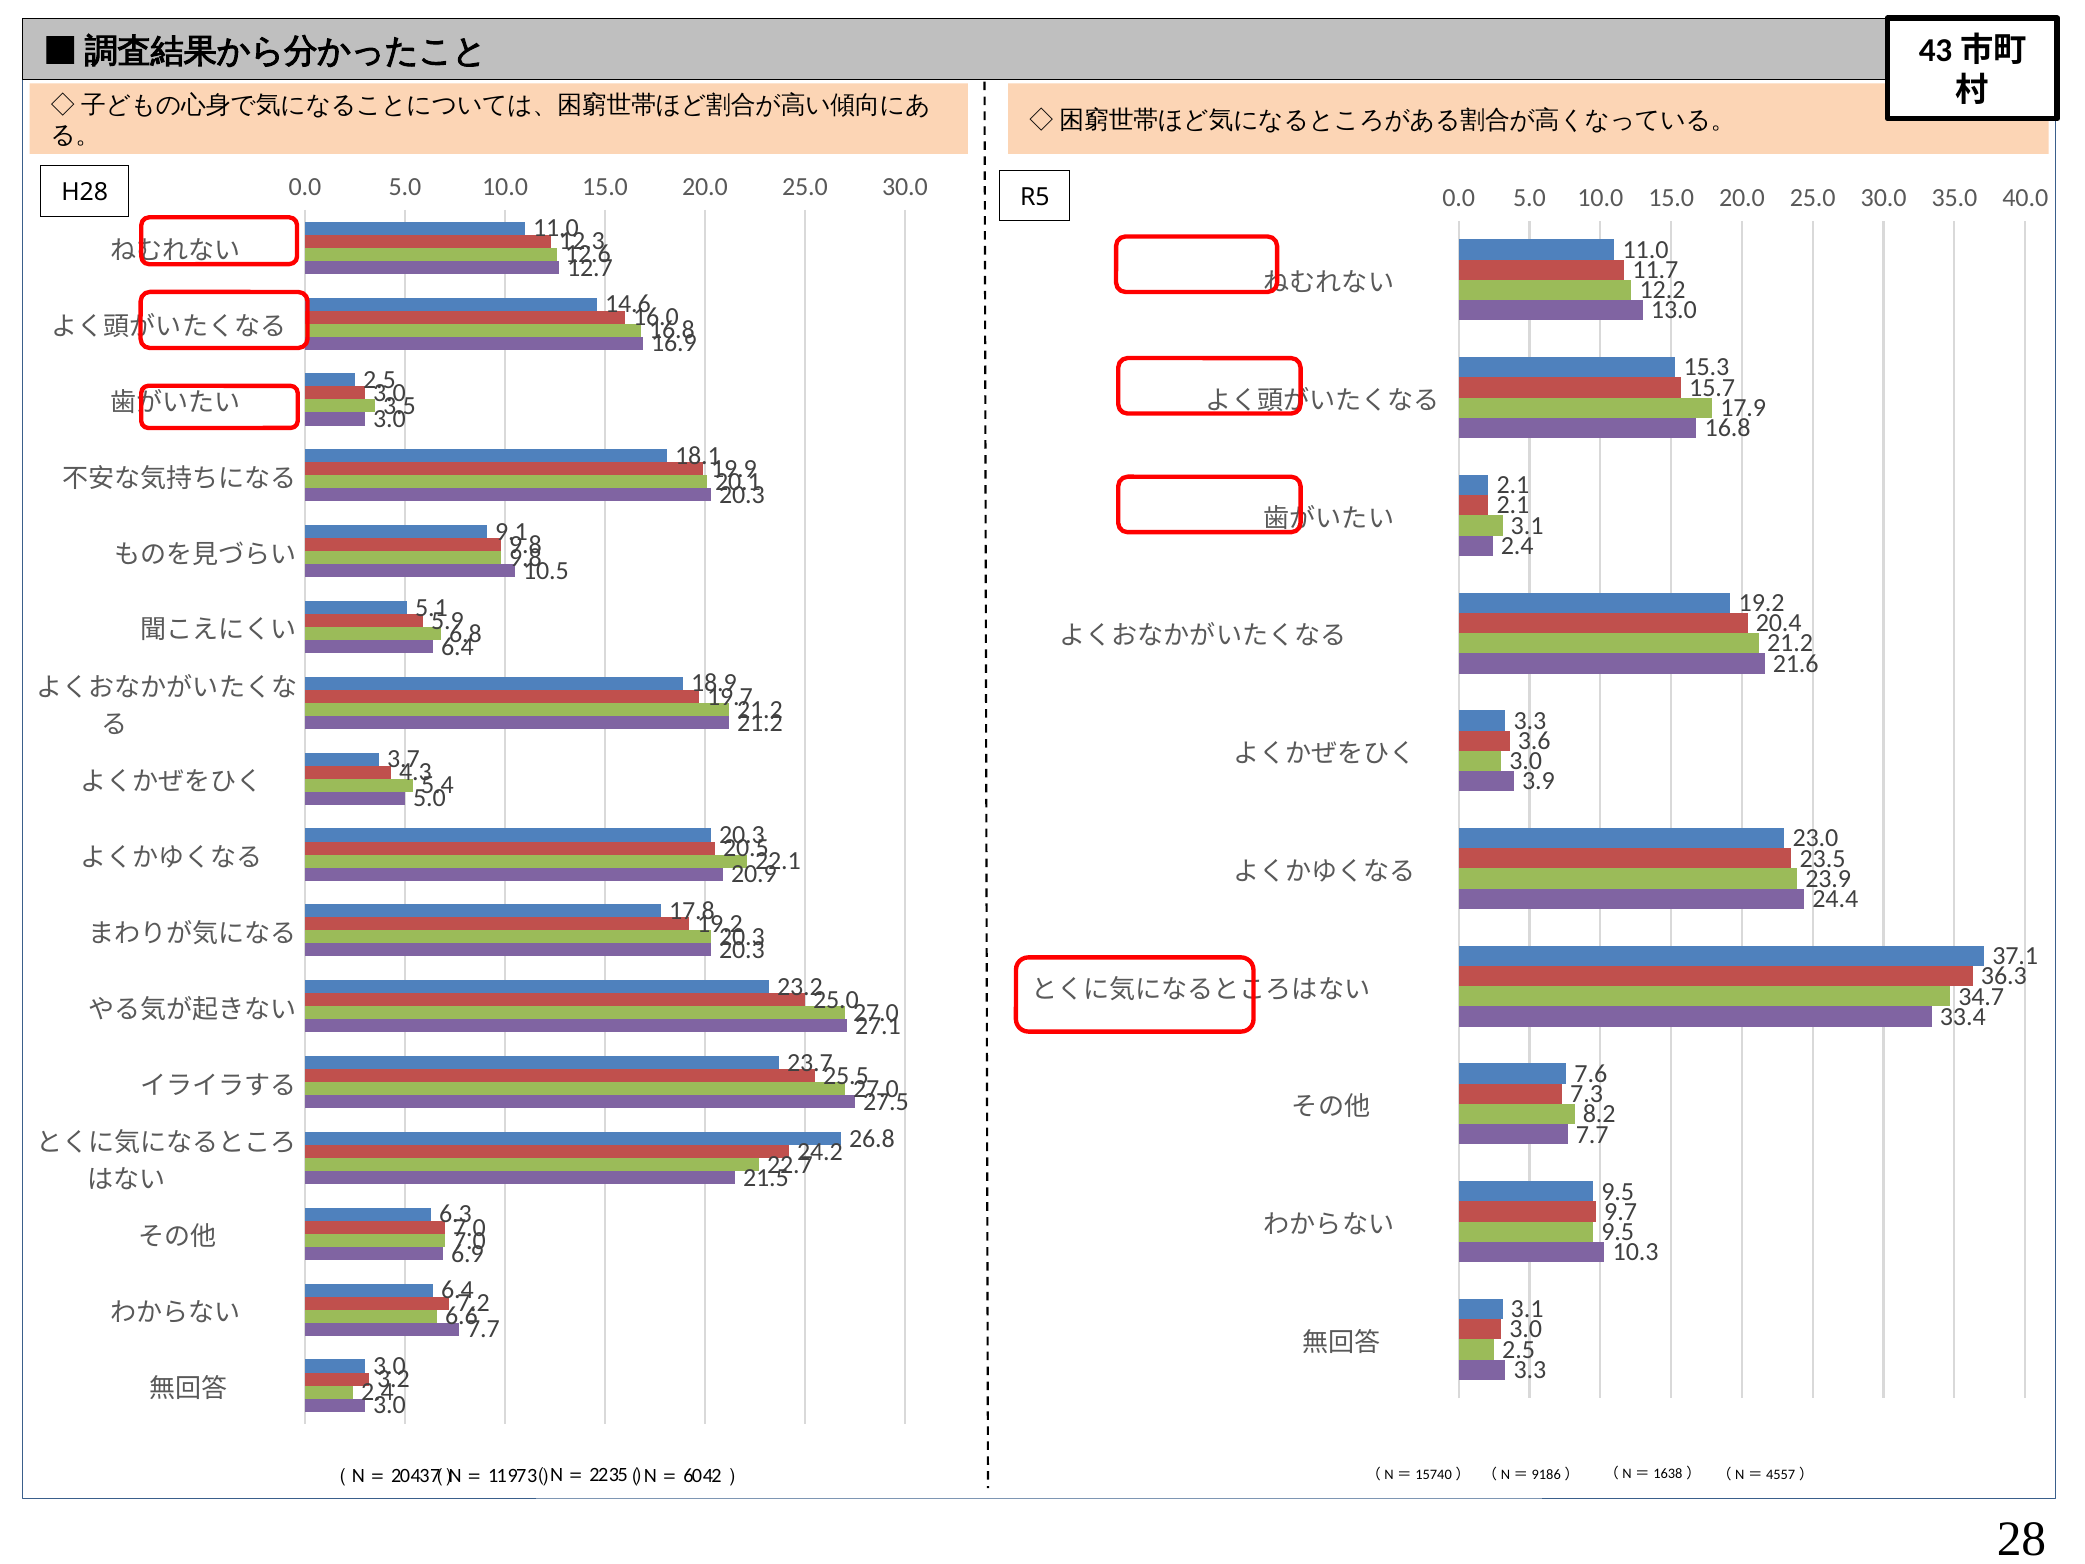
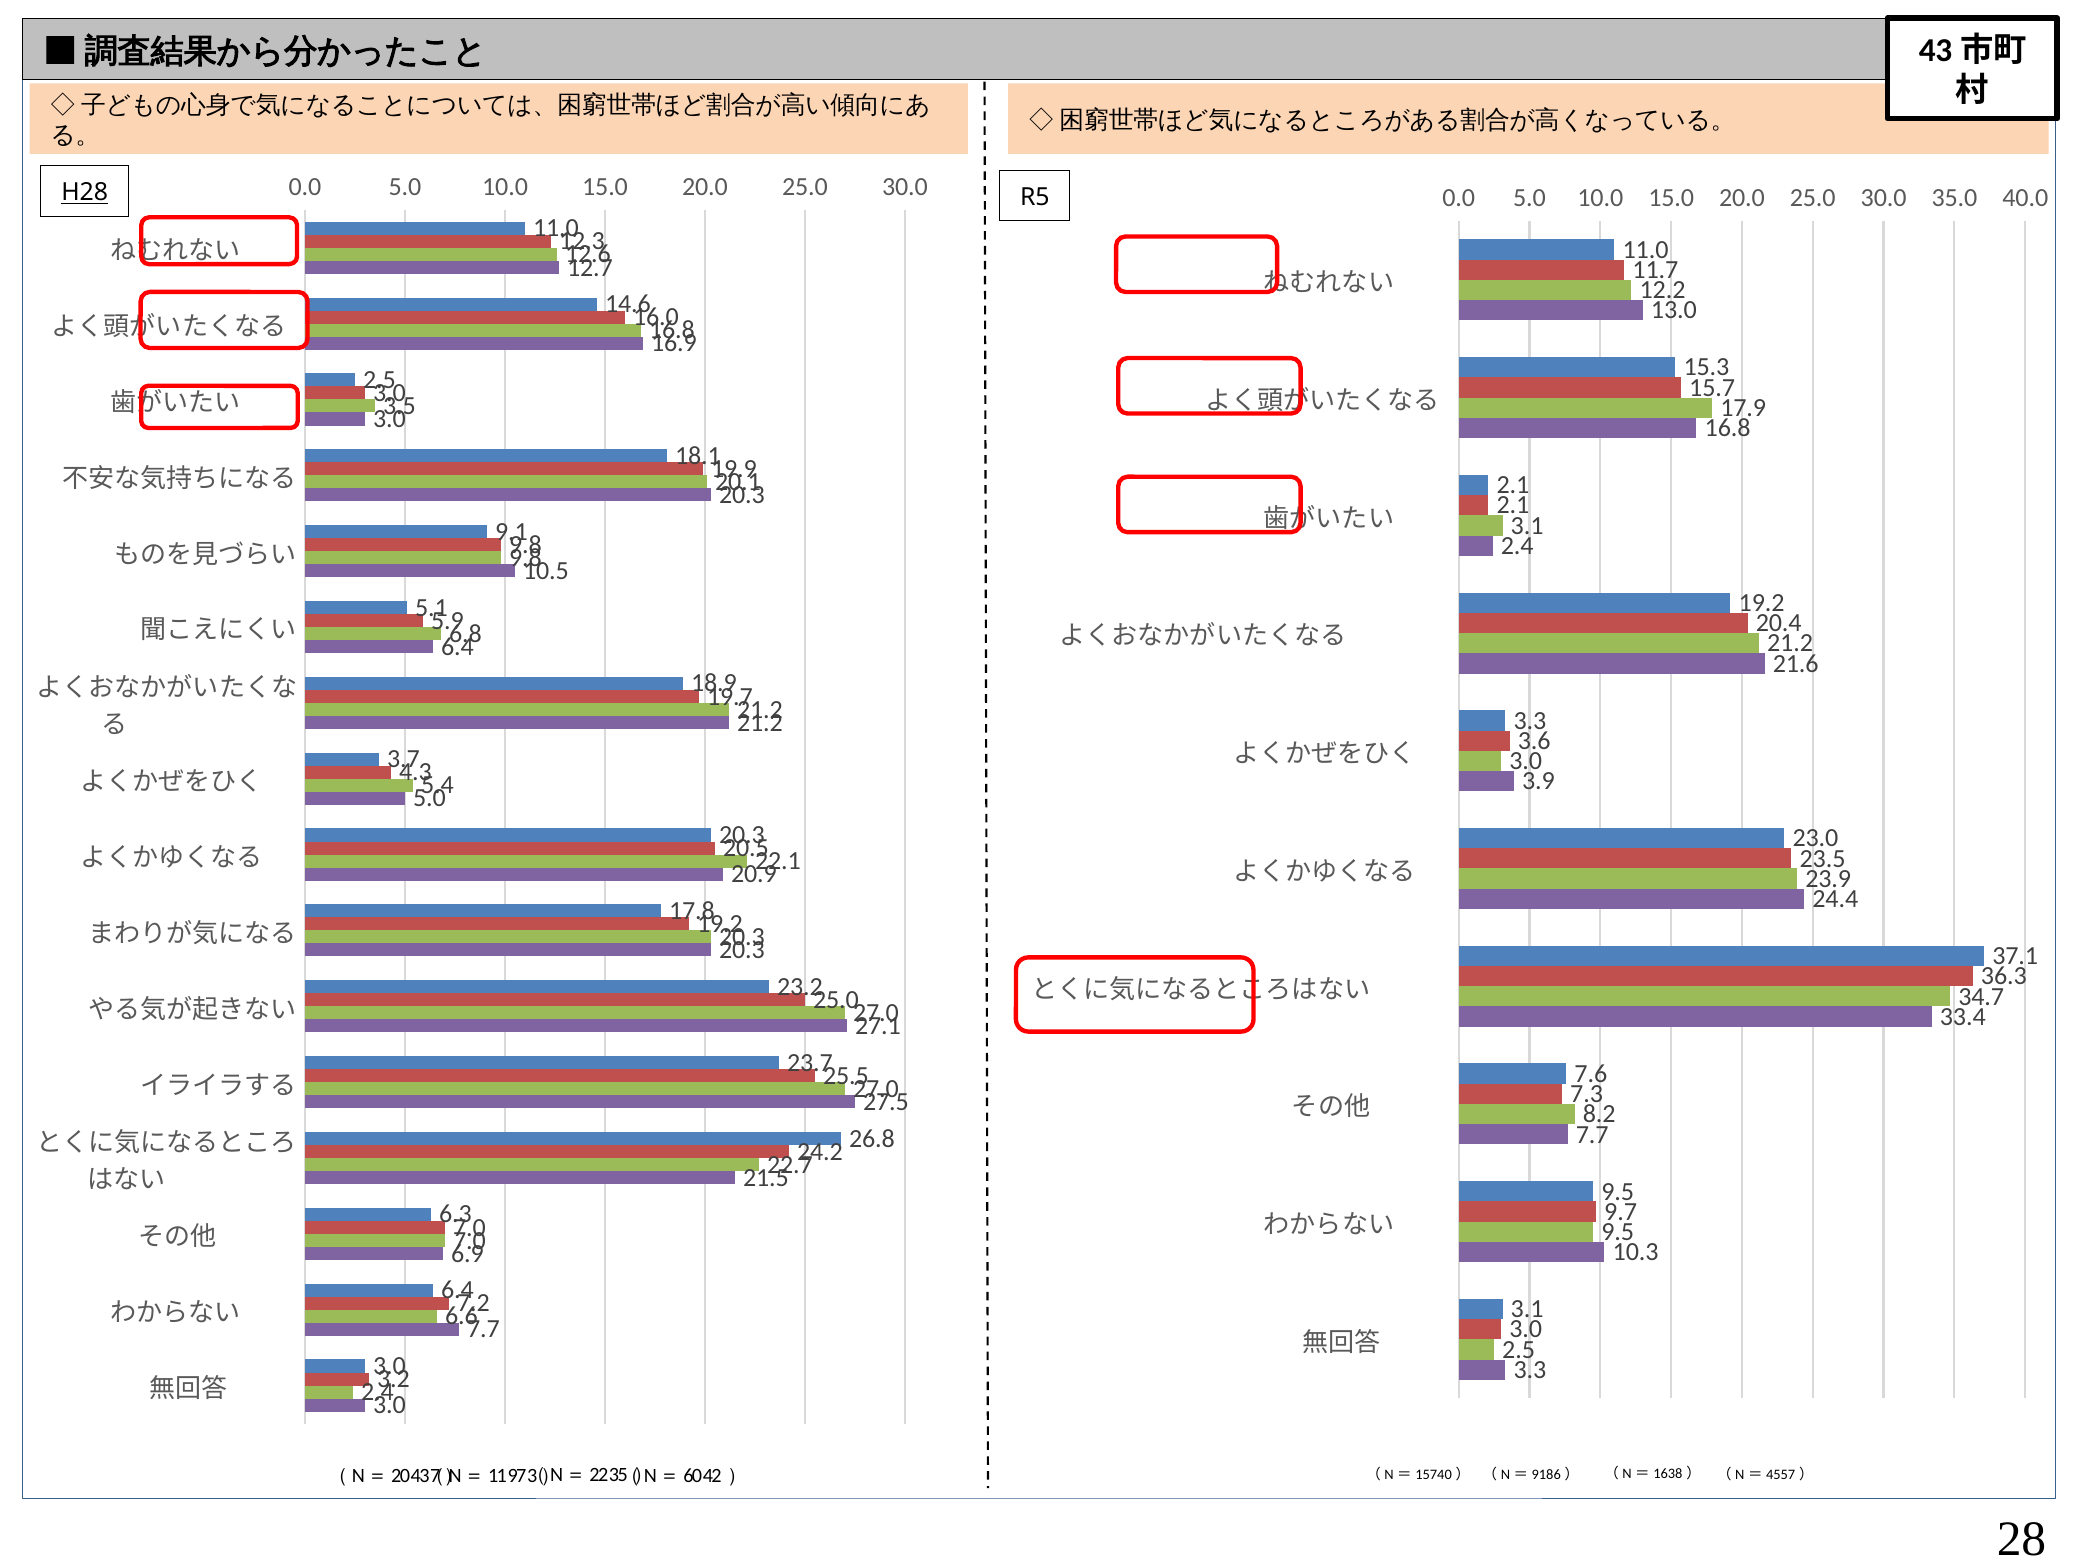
H28 underline: none -> present
